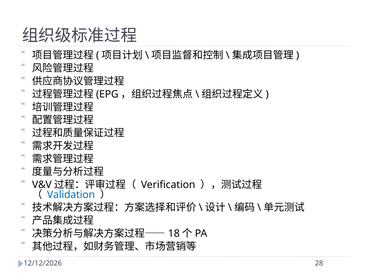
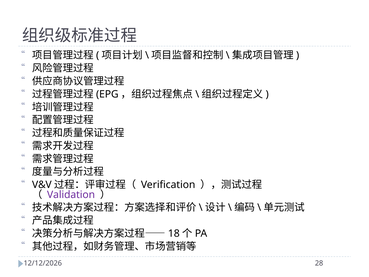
Validation colour: blue -> purple
